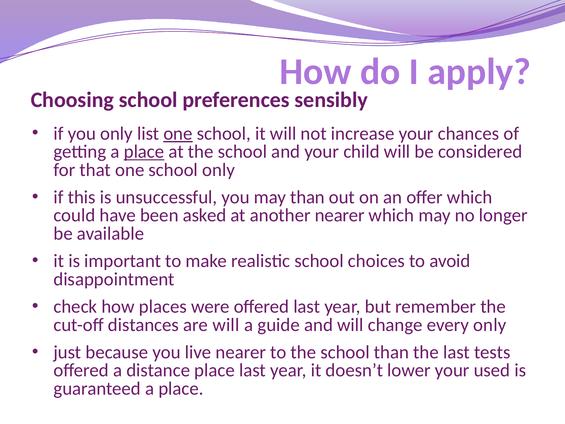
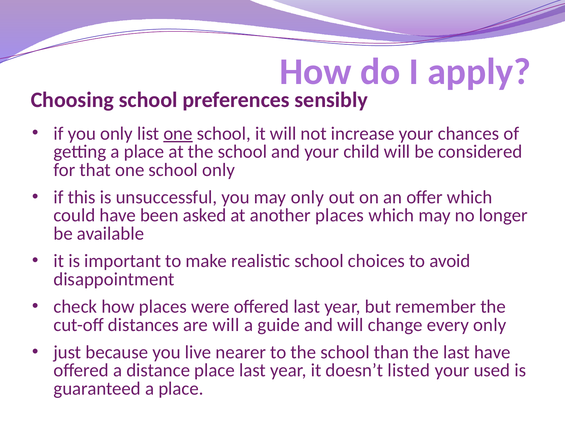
place at (144, 152) underline: present -> none
may than: than -> only
another nearer: nearer -> places
last tests: tests -> have
lower: lower -> listed
